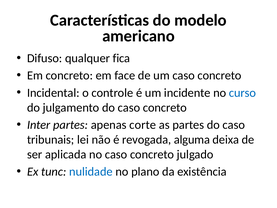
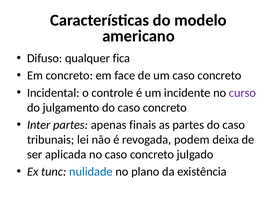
curso colour: blue -> purple
corte: corte -> finais
alguma: alguma -> podem
